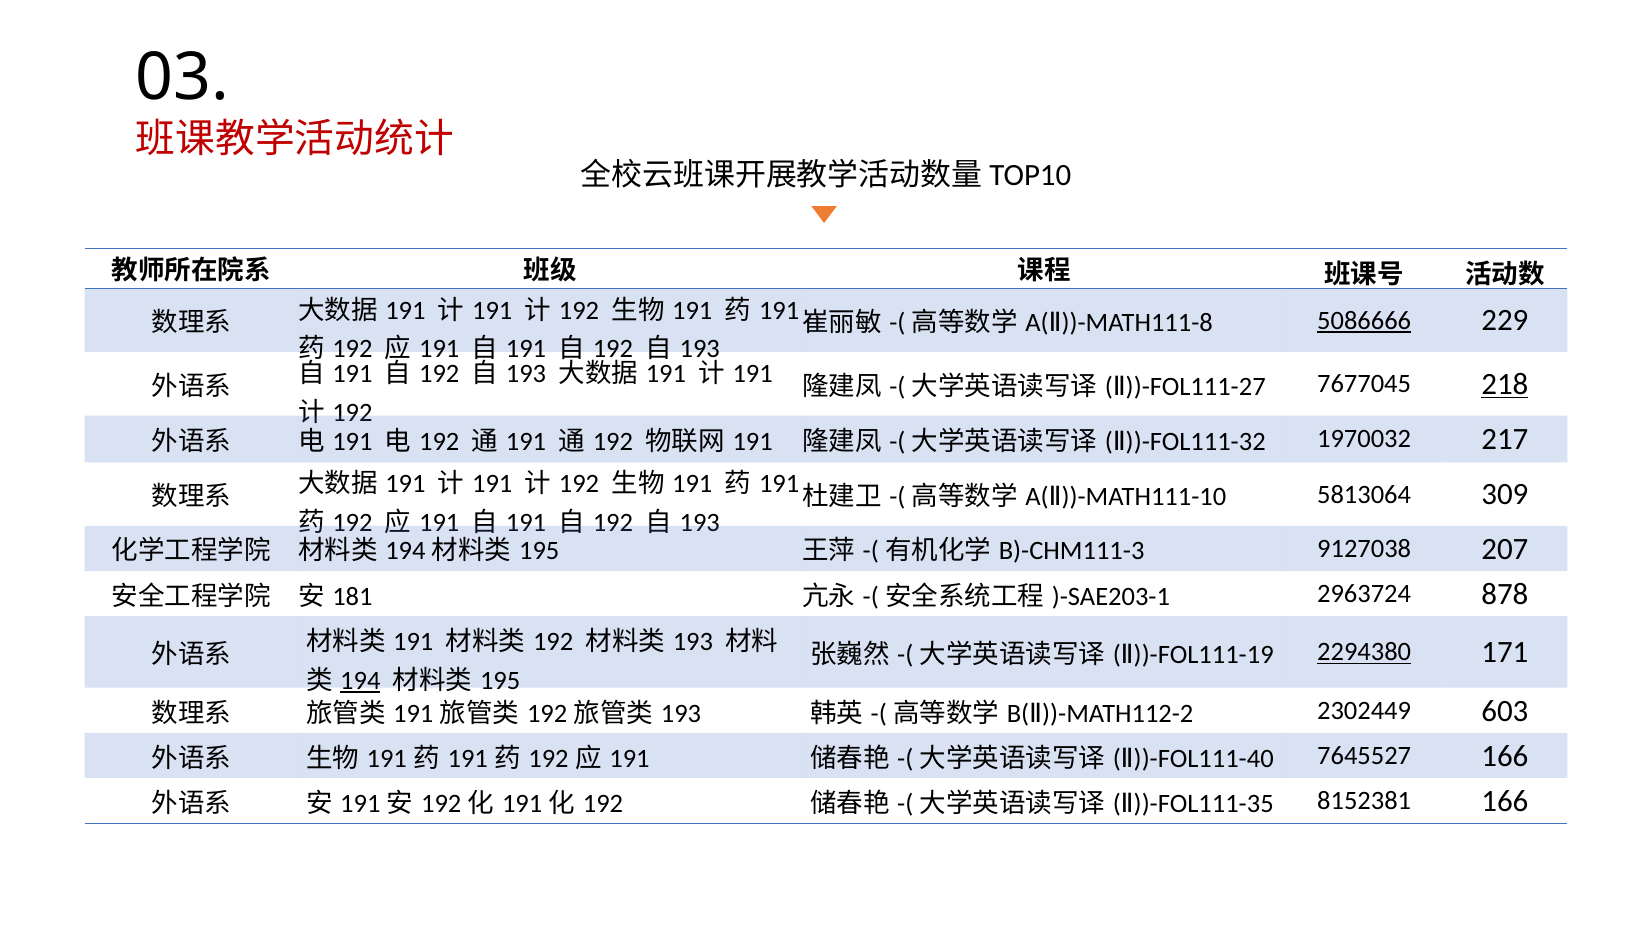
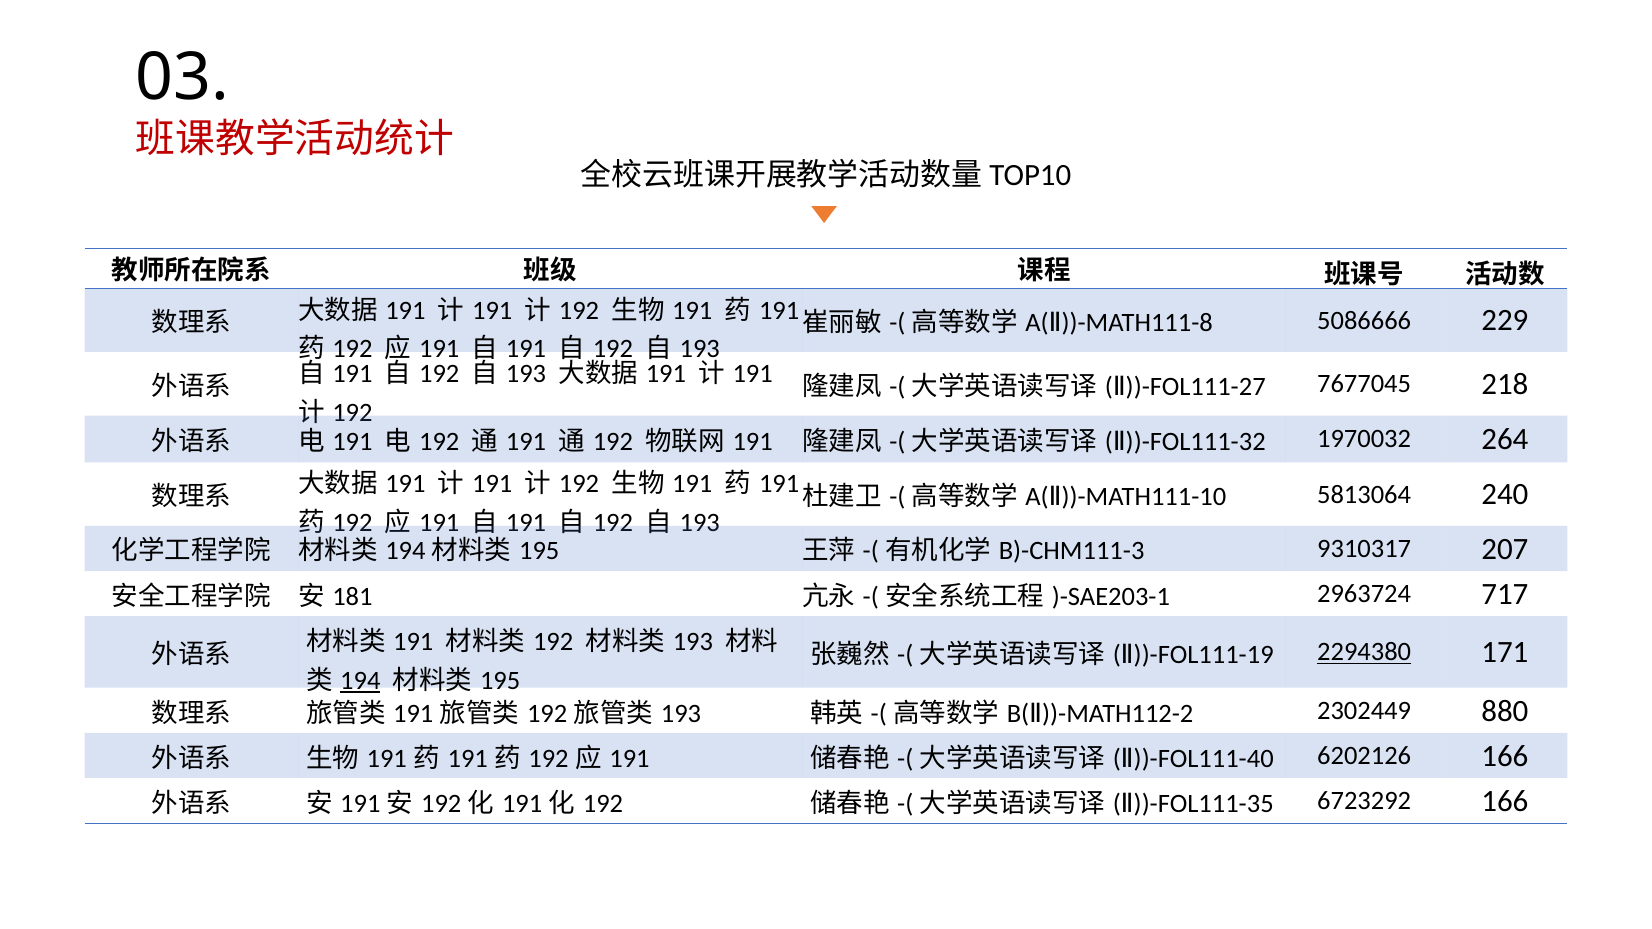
5086666 underline: present -> none
218 underline: present -> none
217: 217 -> 264
309: 309 -> 240
9127038: 9127038 -> 9310317
878: 878 -> 717
603: 603 -> 880
7645527: 7645527 -> 6202126
8152381: 8152381 -> 6723292
